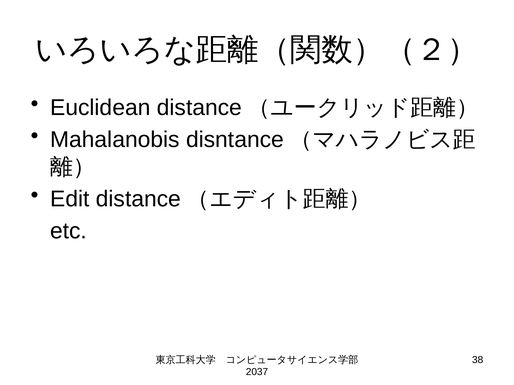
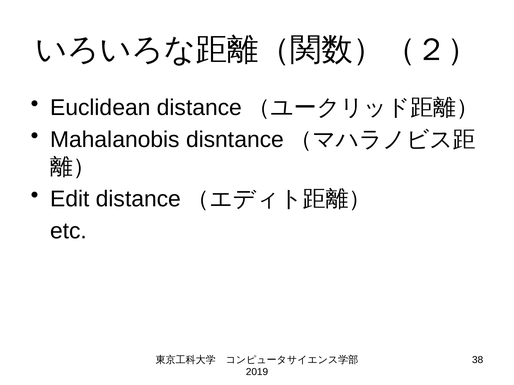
2037: 2037 -> 2019
